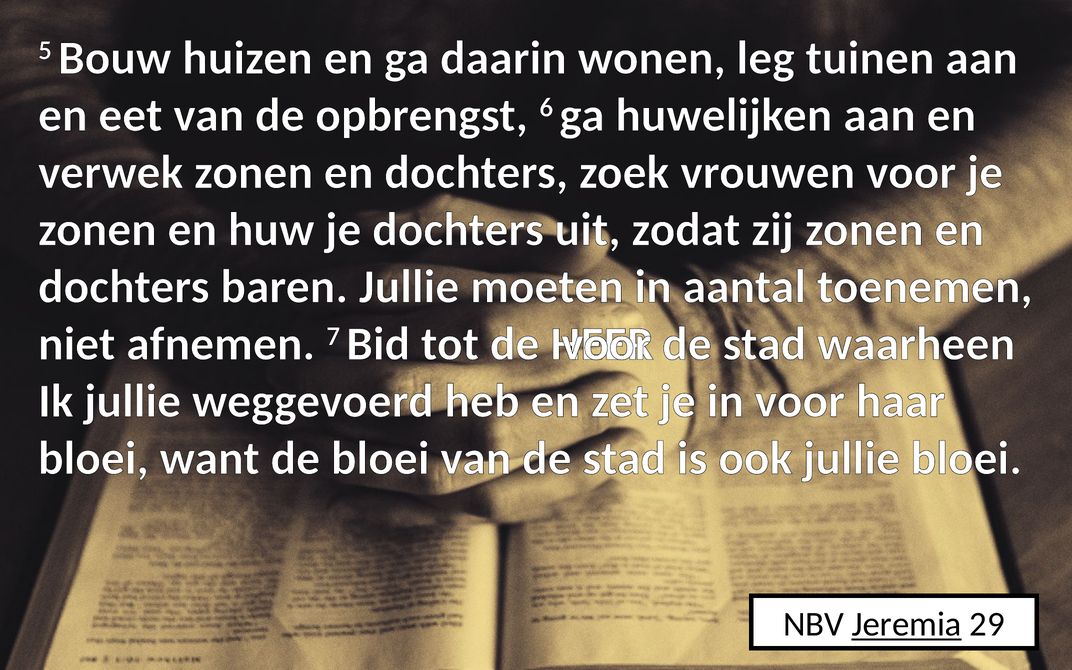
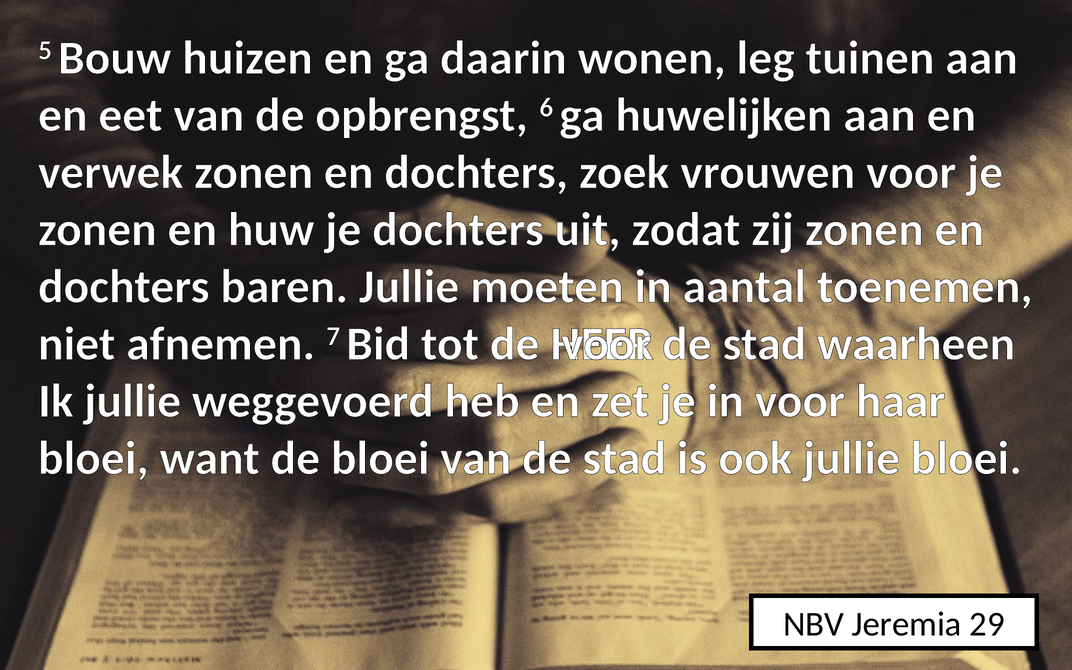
Jeremia underline: present -> none
